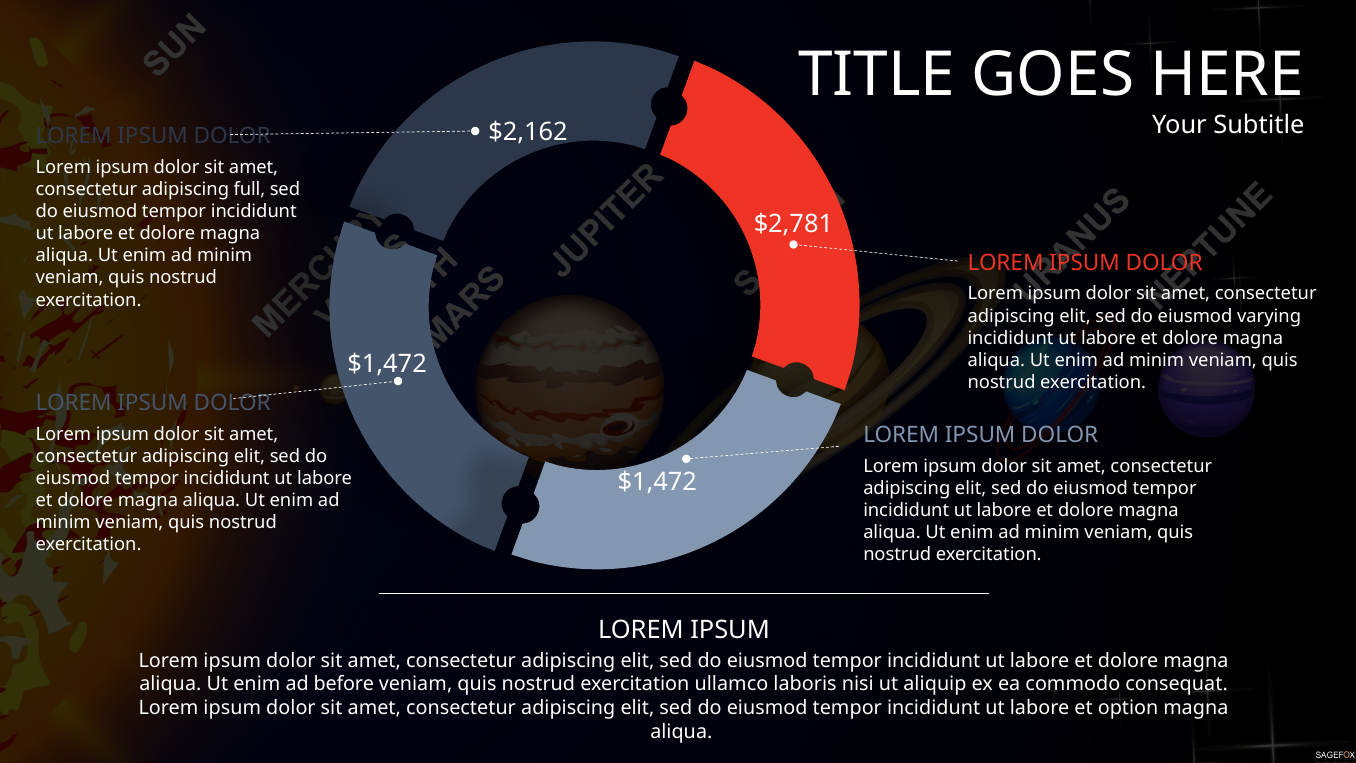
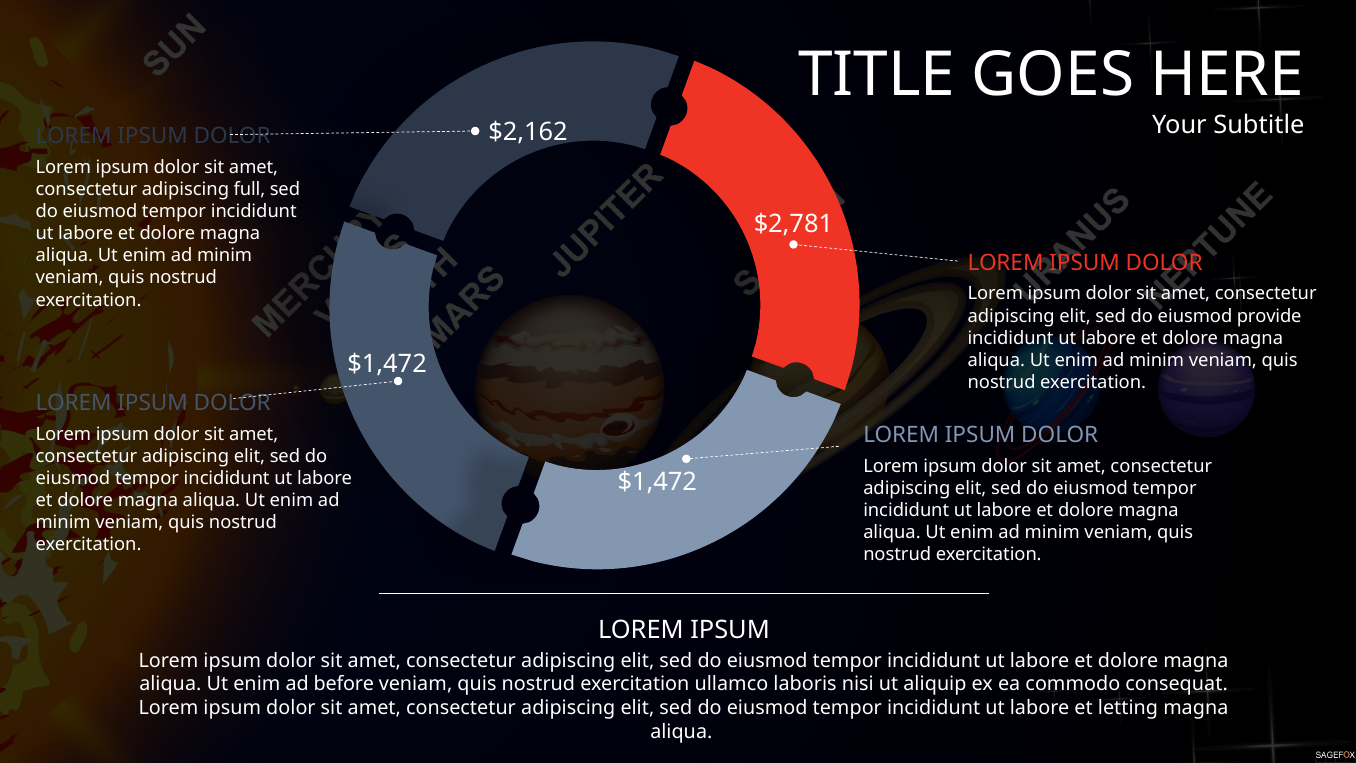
varying: varying -> provide
option: option -> letting
